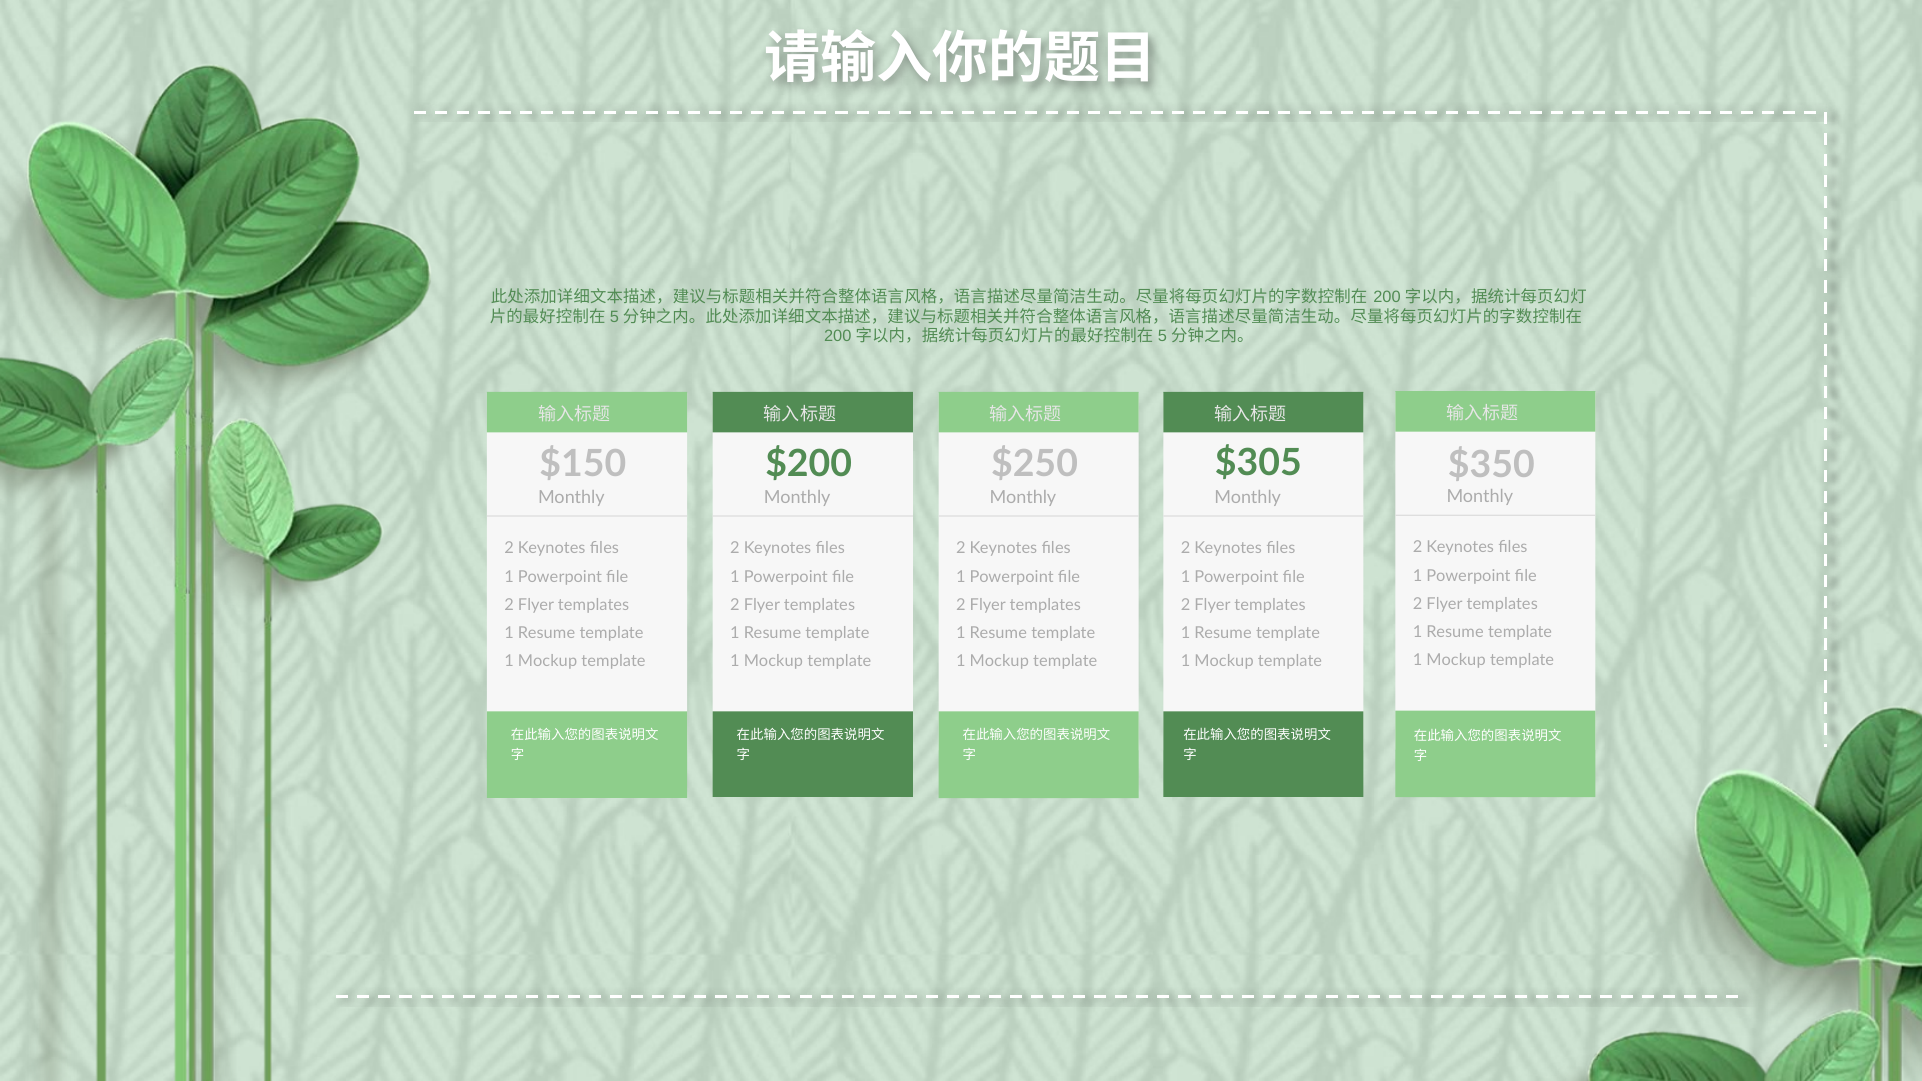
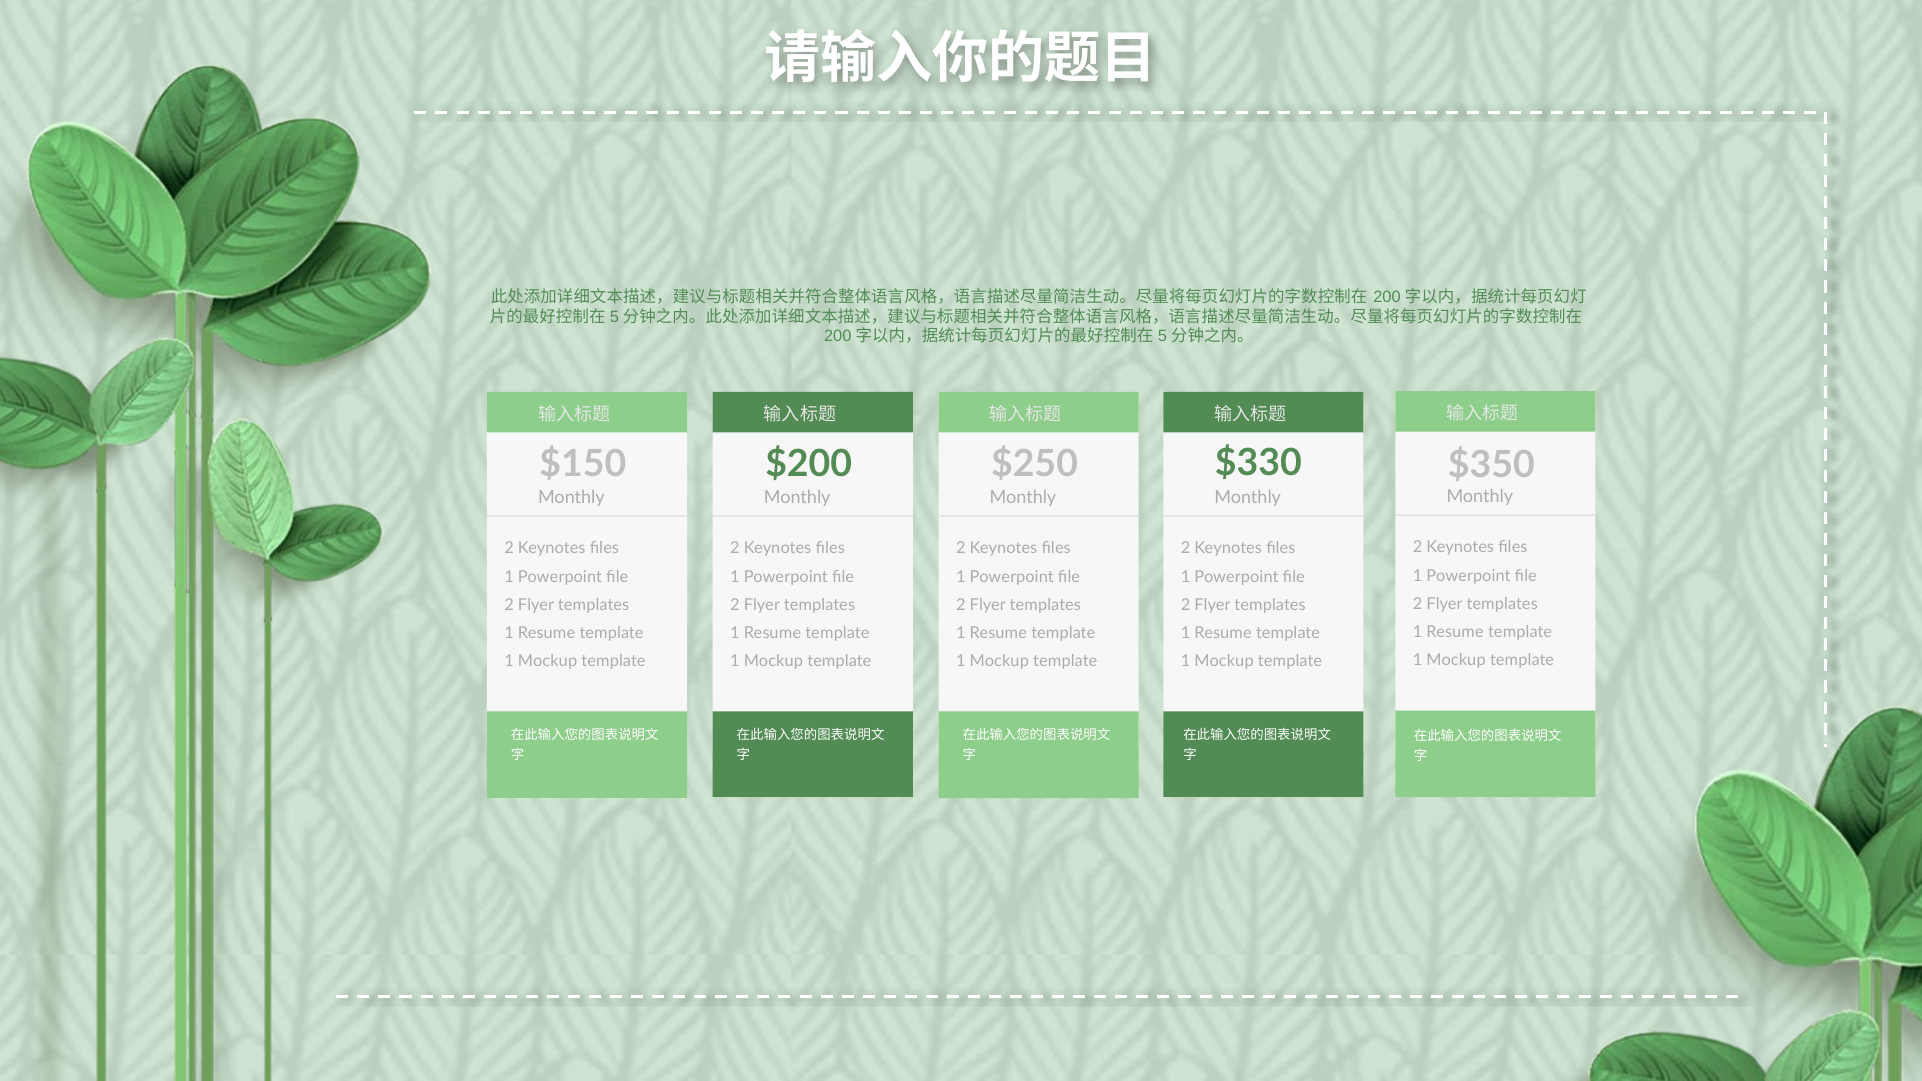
$305: $305 -> $330
